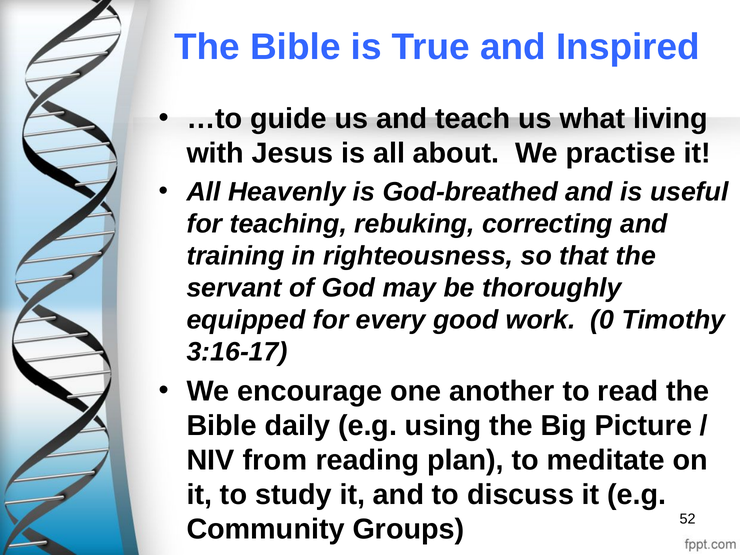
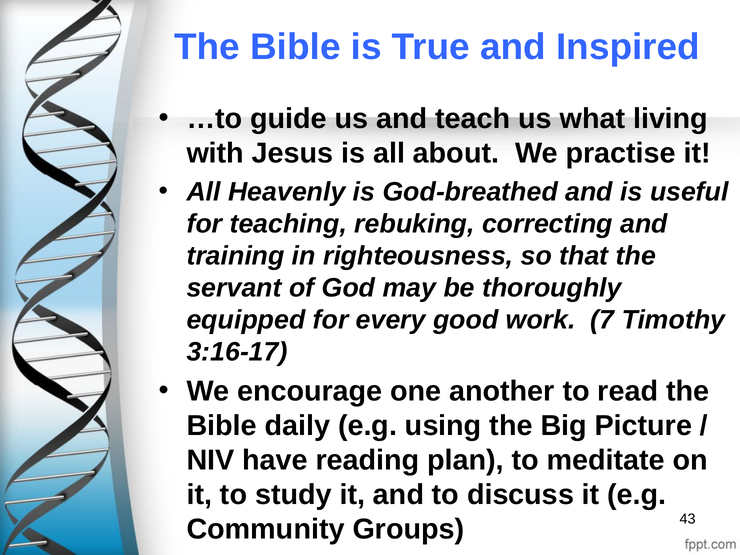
0: 0 -> 7
from: from -> have
52: 52 -> 43
